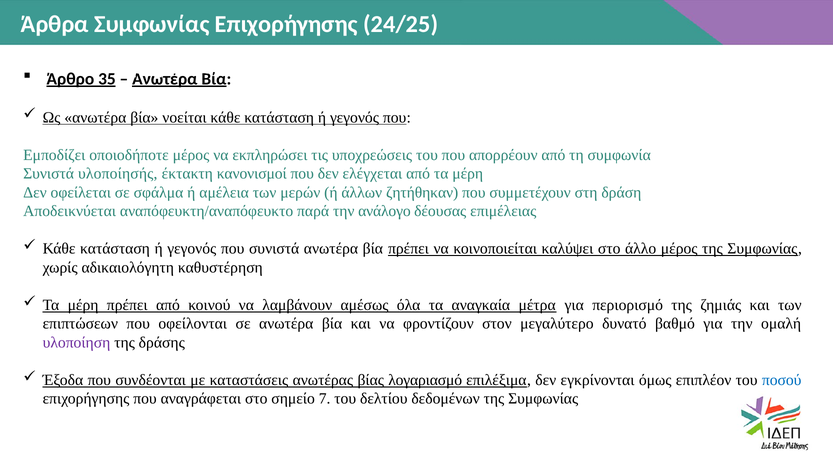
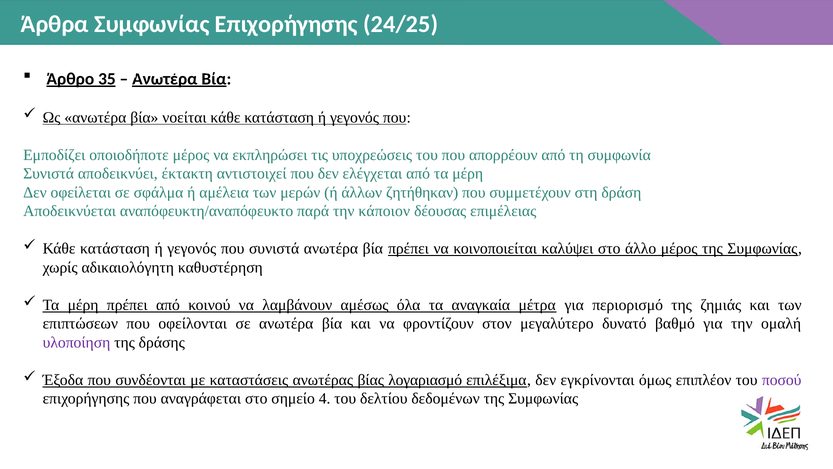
υλοποίησής: υλοποίησής -> αποδεικνύει
κανονισμοί: κανονισμοί -> αντιστοιχεί
ανάλογο: ανάλογο -> κάποιον
ποσού colour: blue -> purple
7: 7 -> 4
